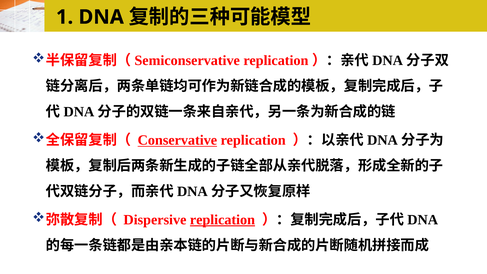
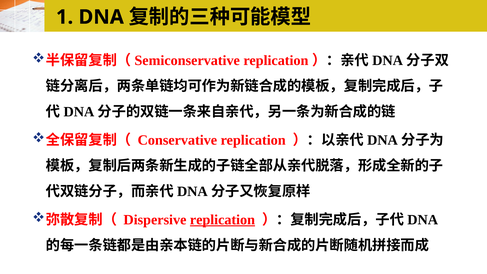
Conservative underline: present -> none
